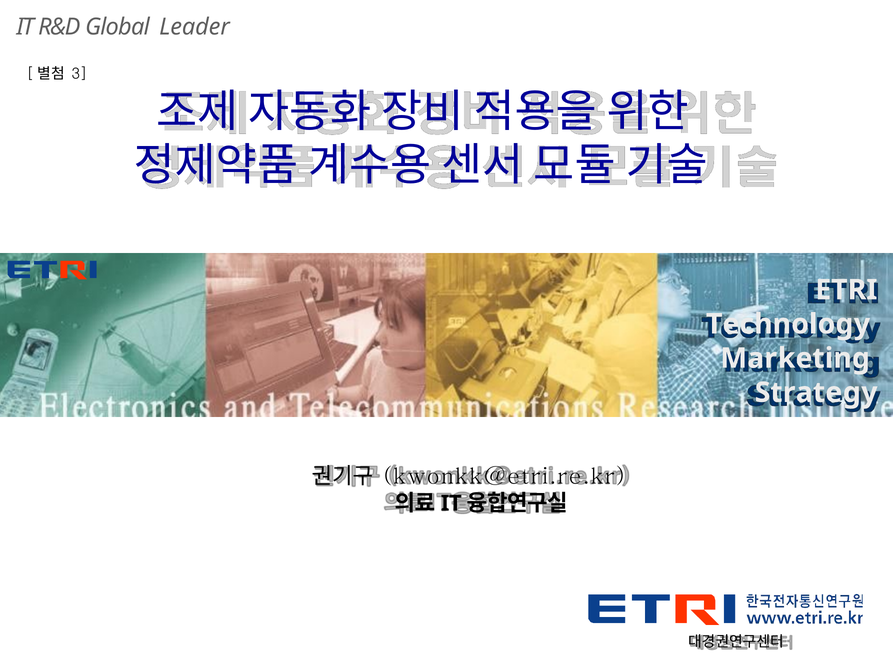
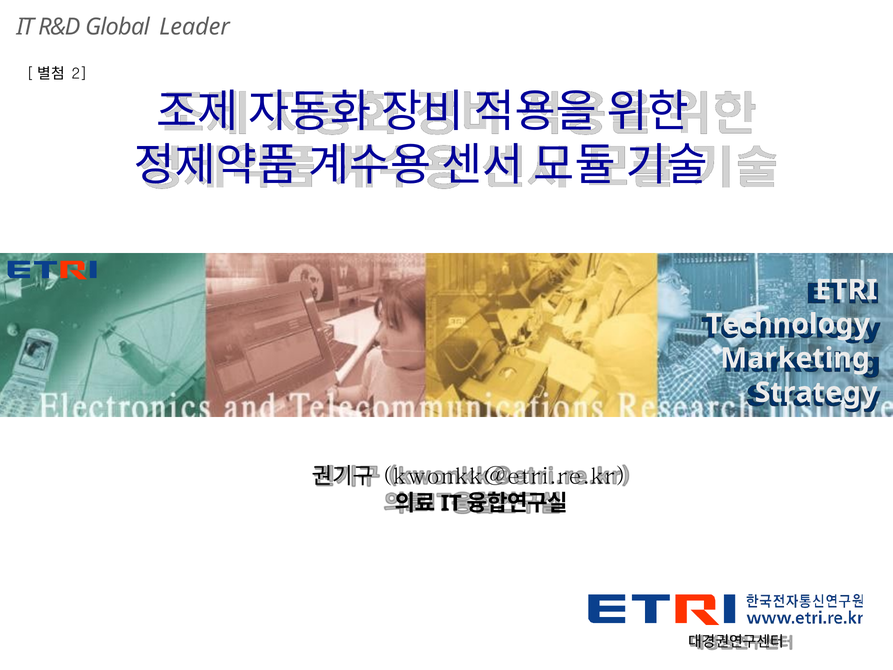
3: 3 -> 2
